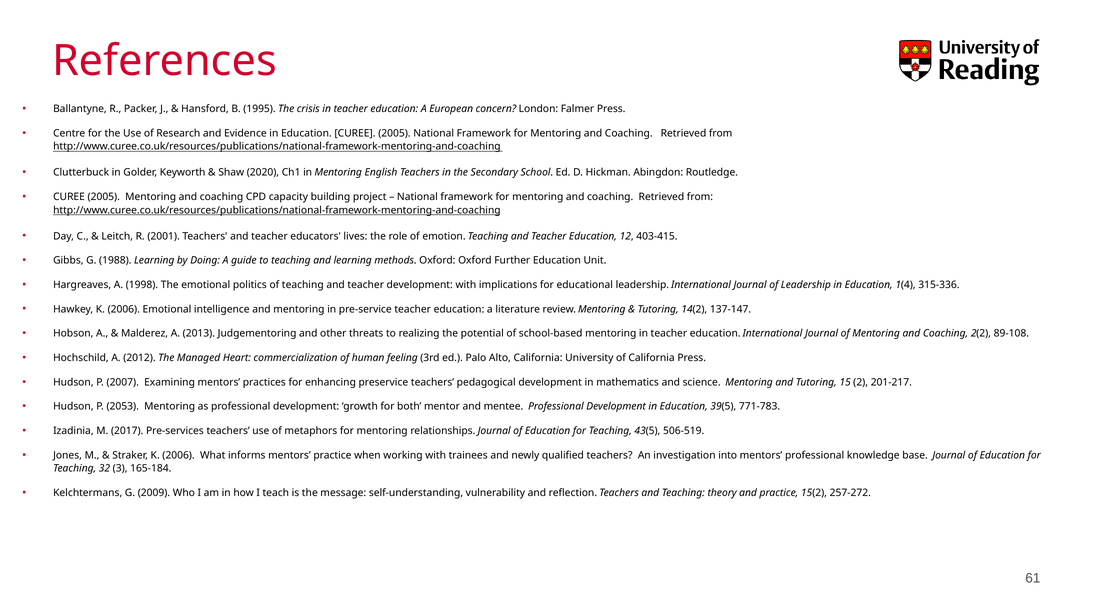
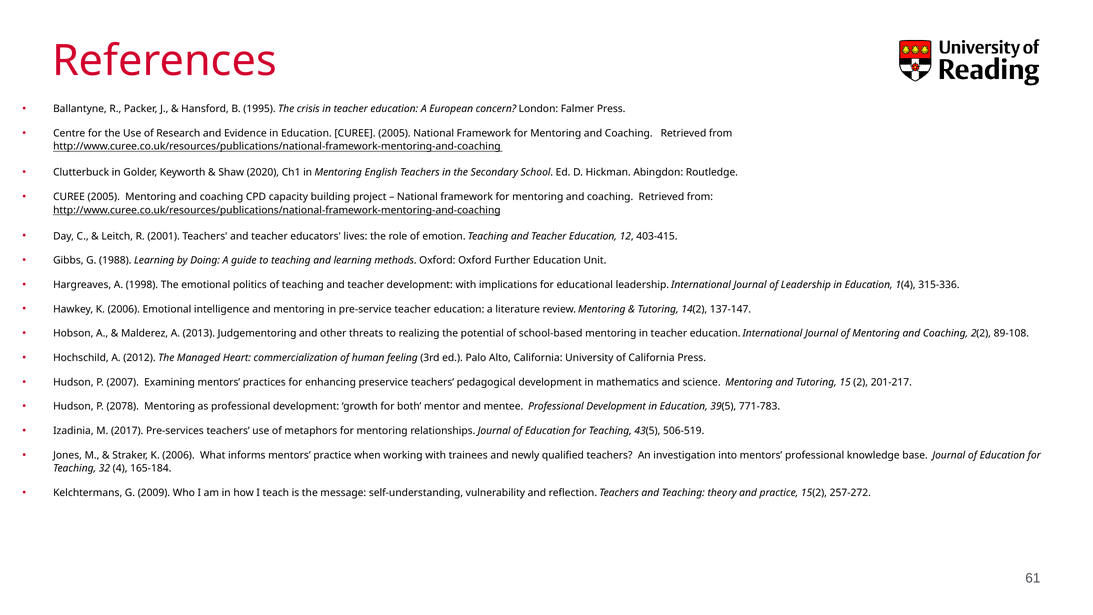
2053: 2053 -> 2078
3: 3 -> 4
